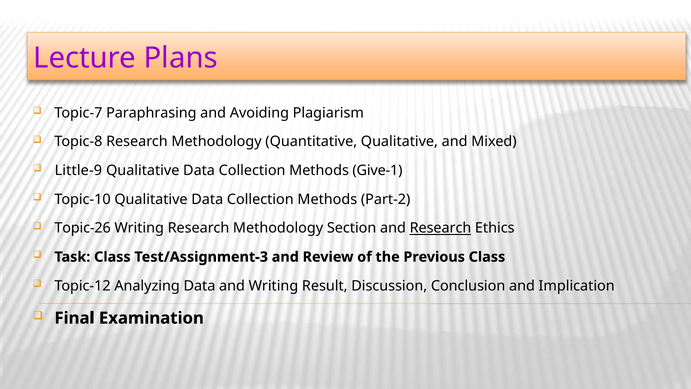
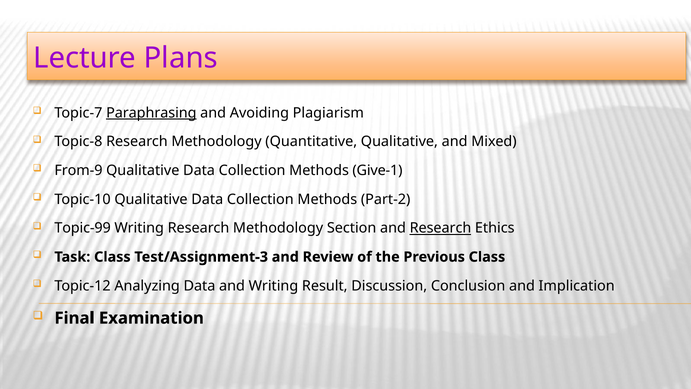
Paraphrasing underline: none -> present
Little-9: Little-9 -> From-9
Topic-26: Topic-26 -> Topic-99
